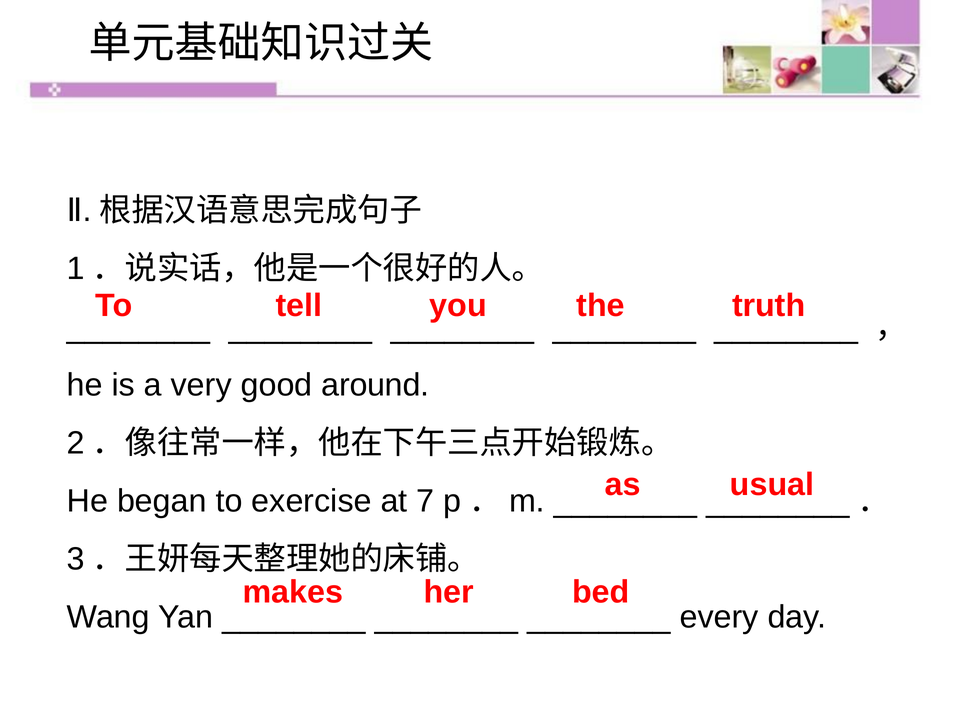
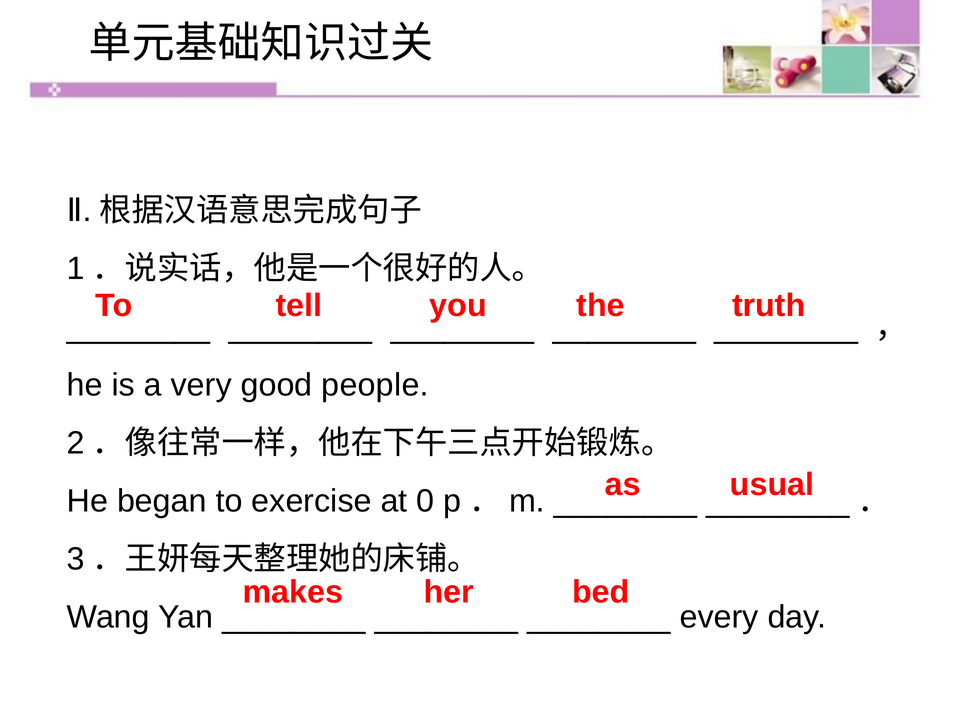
around: around -> people
7: 7 -> 0
